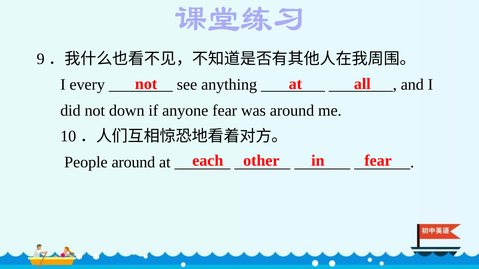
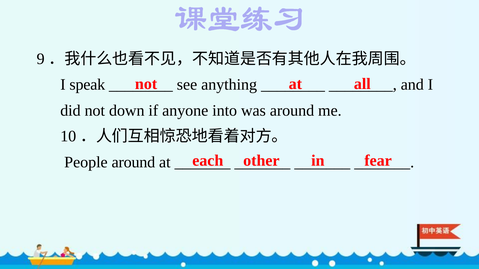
every: every -> speak
anyone fear: fear -> into
